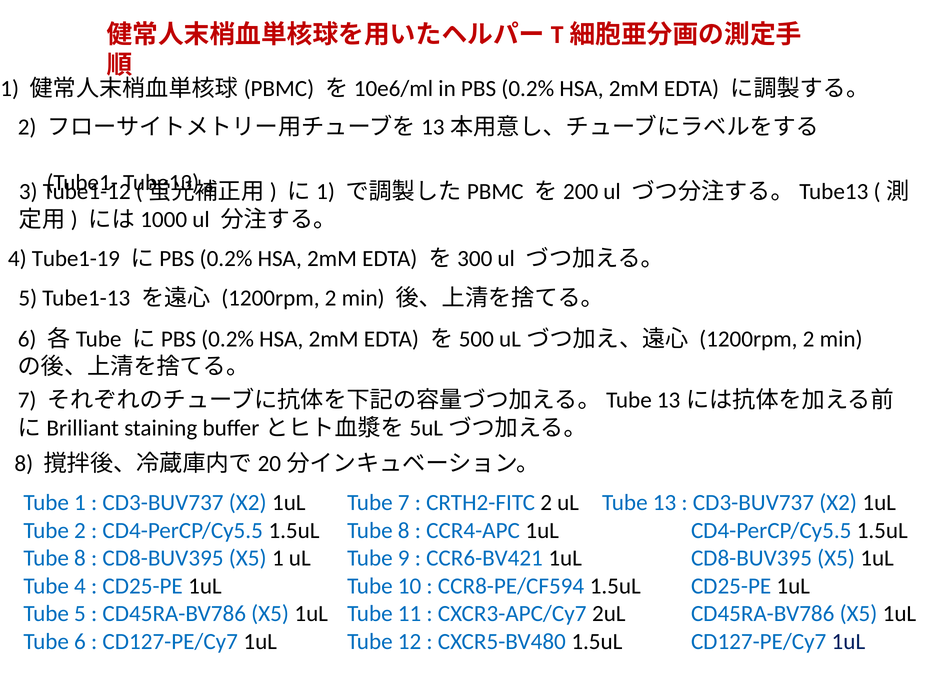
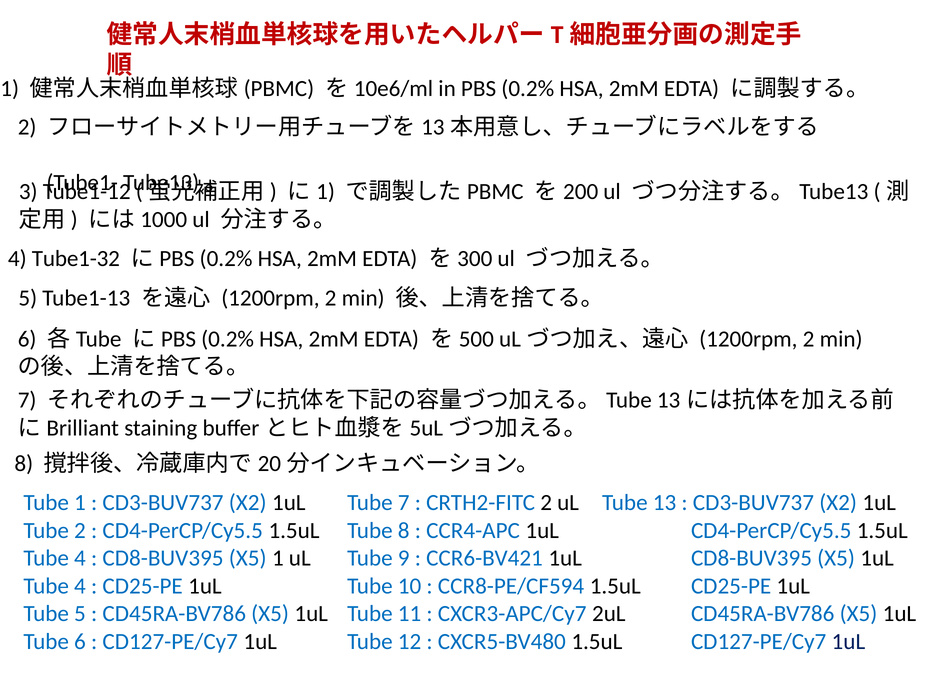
Tube1-19: Tube1-19 -> Tube1-32
8 at (80, 559): 8 -> 4
